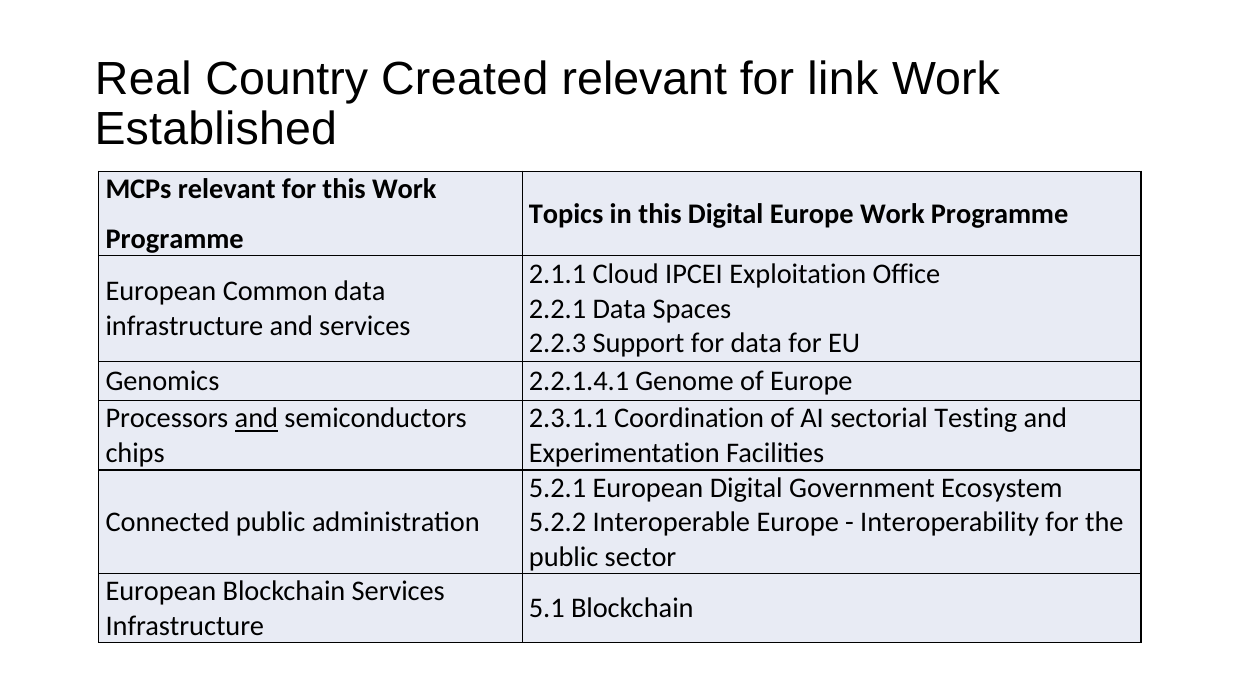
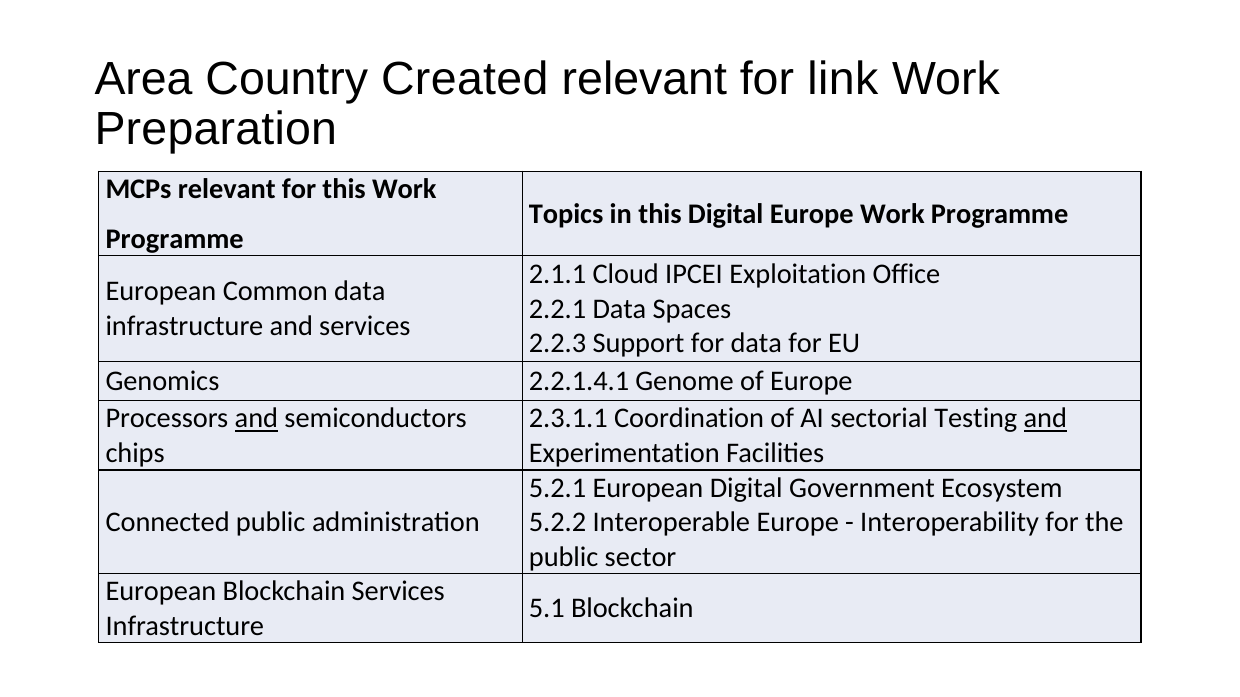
Real: Real -> Area
Established: Established -> Preparation
and at (1045, 419) underline: none -> present
